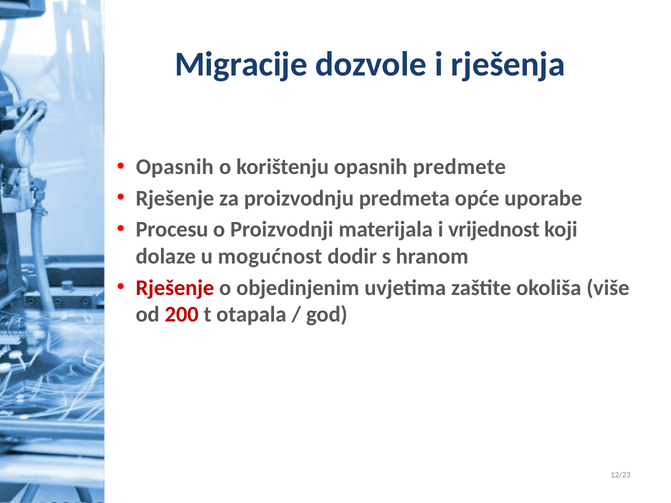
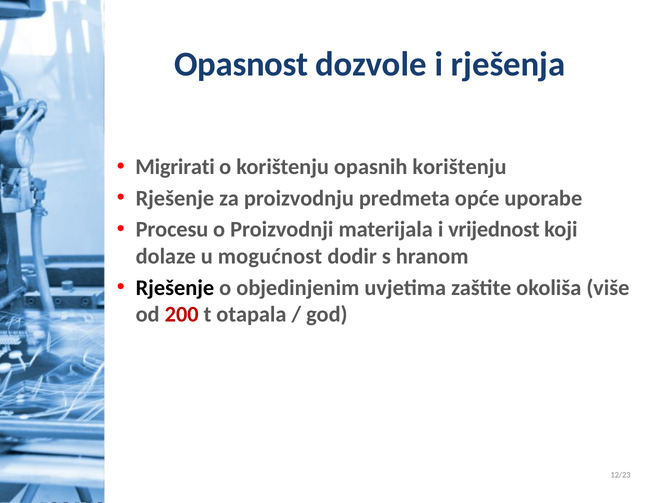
Migracije: Migracije -> Opasnost
Opasnih at (175, 167): Opasnih -> Migrirati
opasnih predmete: predmete -> korištenju
Rješenje at (175, 288) colour: red -> black
